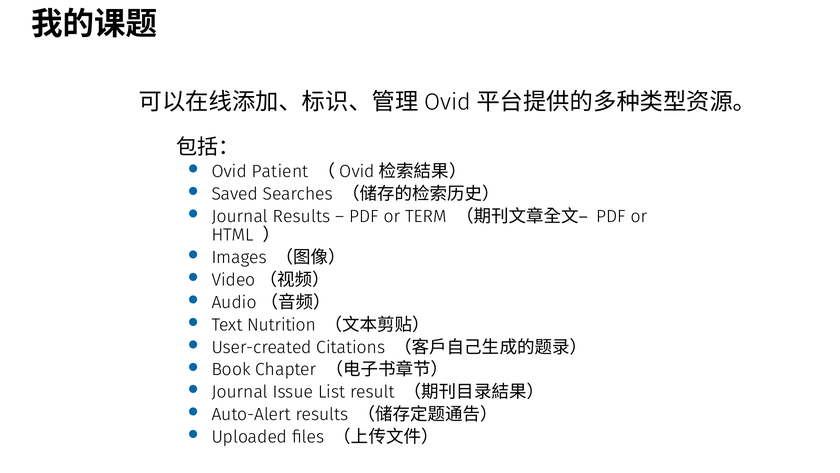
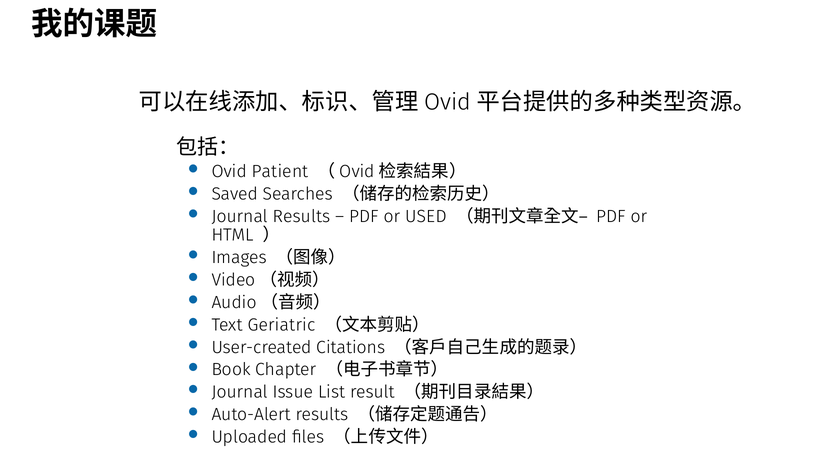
TERM: TERM -> USED
Nutrition: Nutrition -> Geriatric
